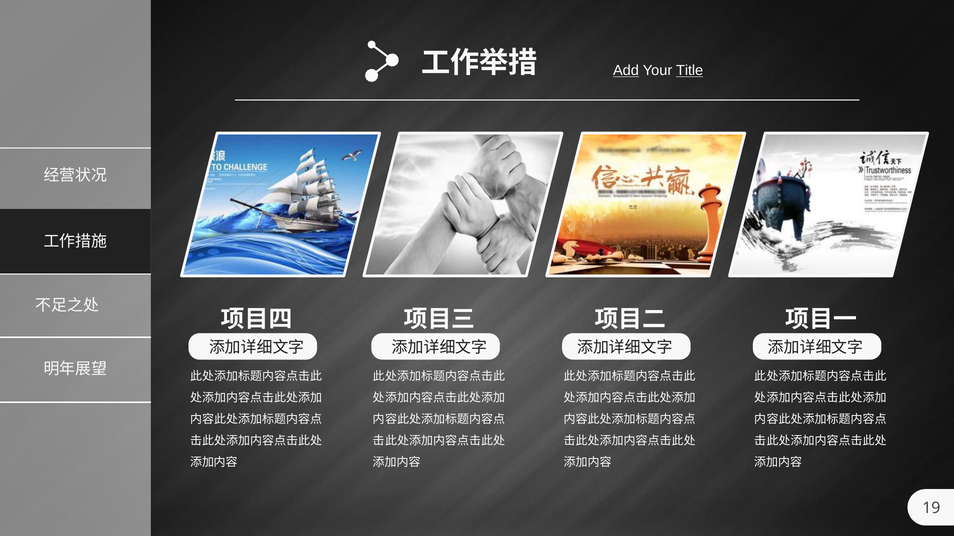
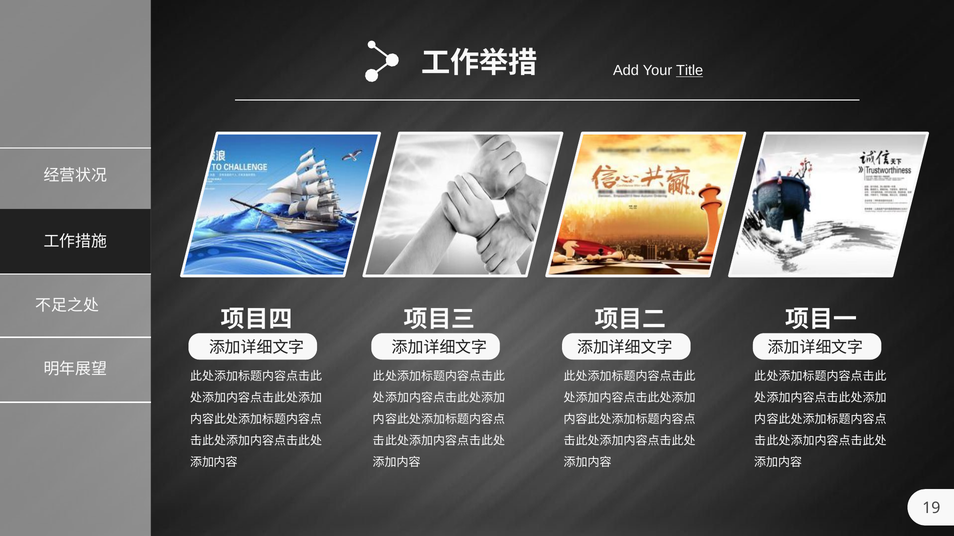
Add underline: present -> none
